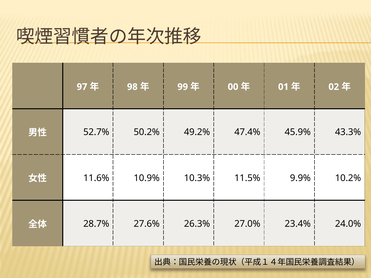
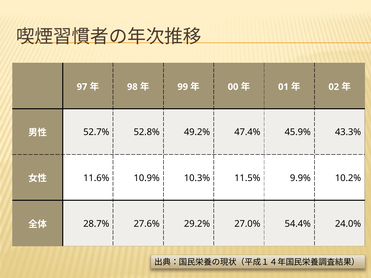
50.2%: 50.2% -> 52.8%
26.3%: 26.3% -> 29.2%
23.4%: 23.4% -> 54.4%
